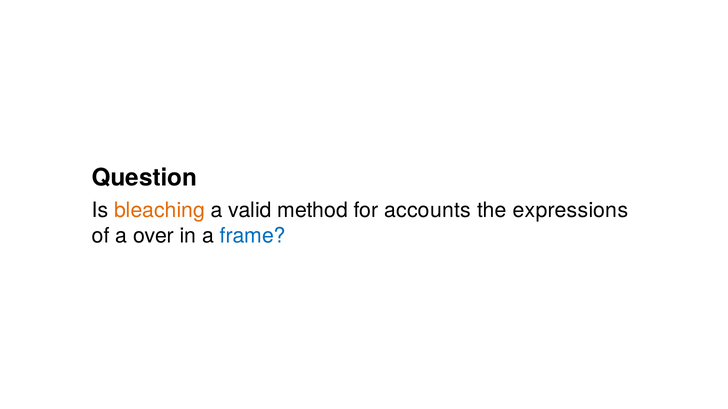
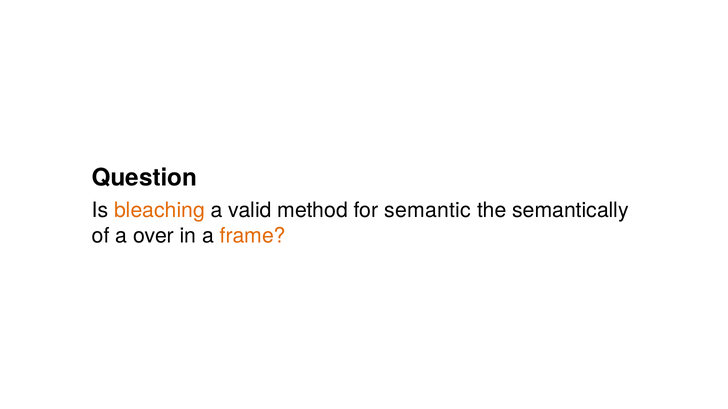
accounts: accounts -> semantic
expressions: expressions -> semantically
frame colour: blue -> orange
